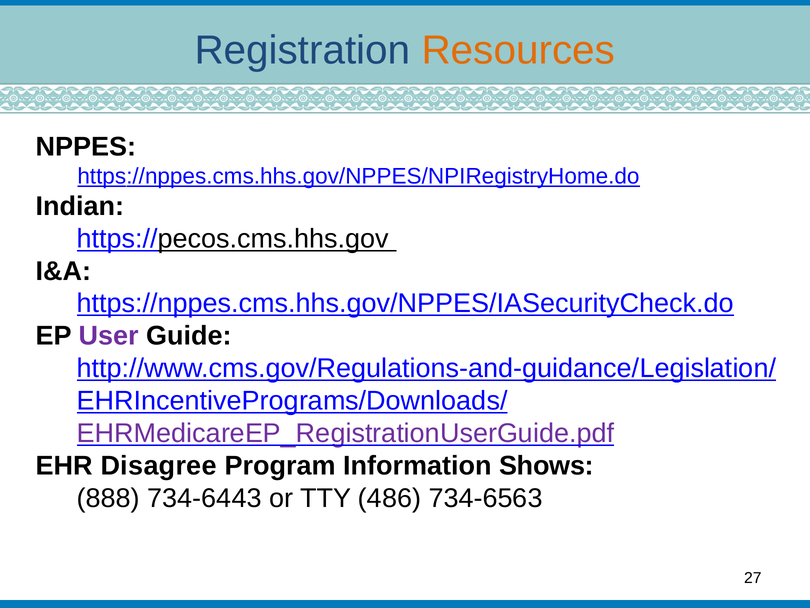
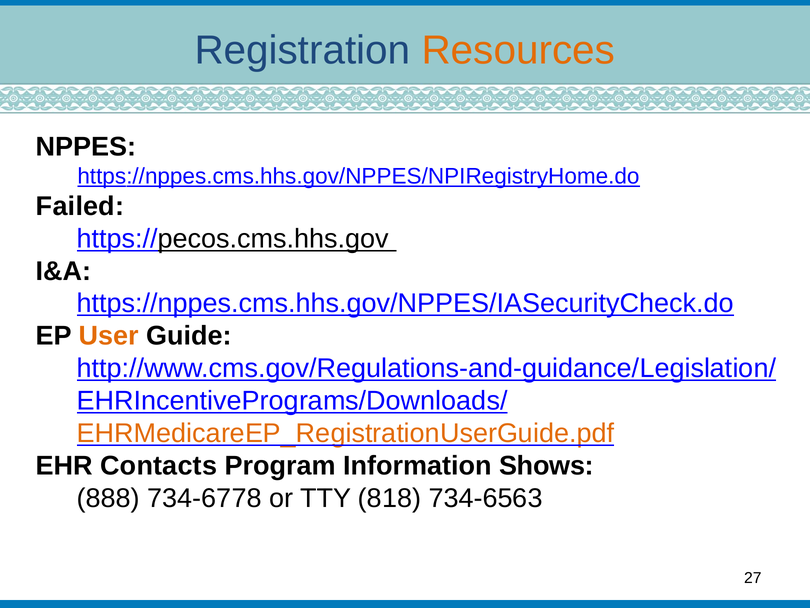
Indian: Indian -> Failed
User colour: purple -> orange
EHRMedicareEP_RegistrationUserGuide.pdf colour: purple -> orange
Disagree: Disagree -> Contacts
734-6443: 734-6443 -> 734-6778
486: 486 -> 818
